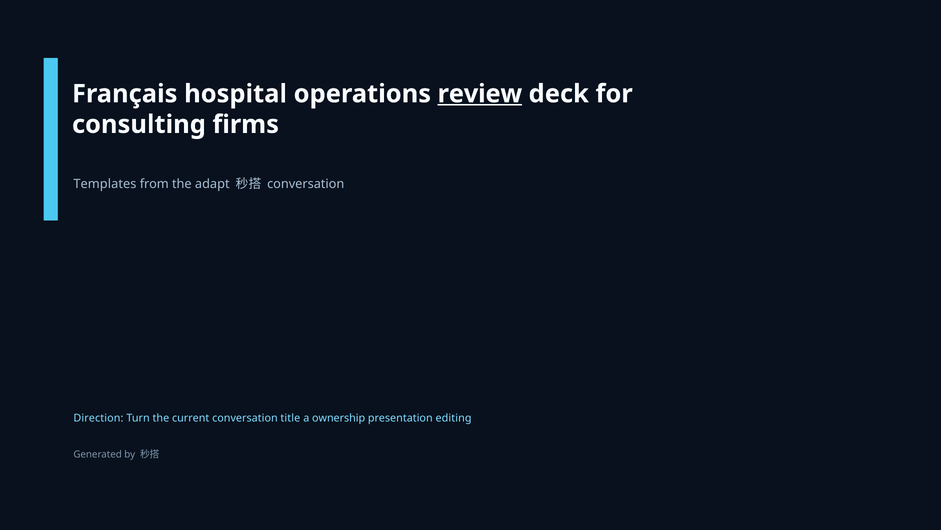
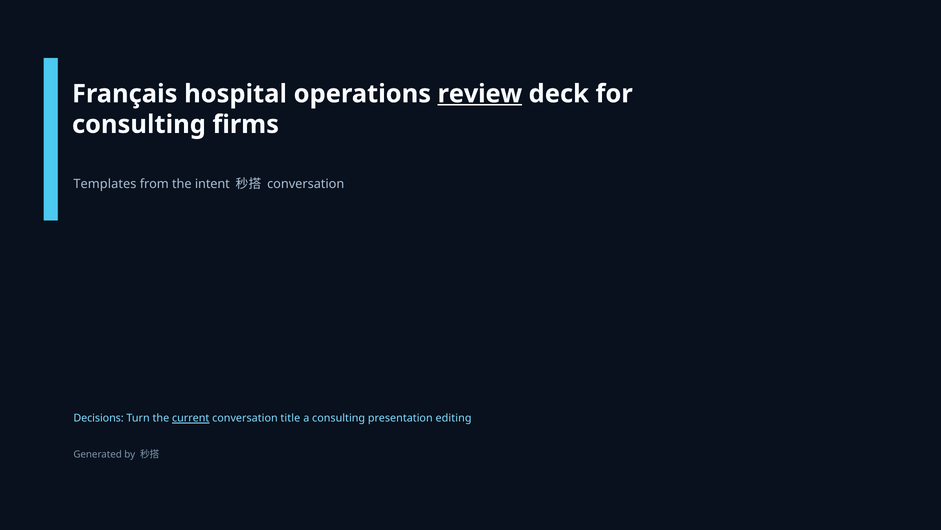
adapt: adapt -> intent
Direction: Direction -> Decisions
current underline: none -> present
a ownership: ownership -> consulting
